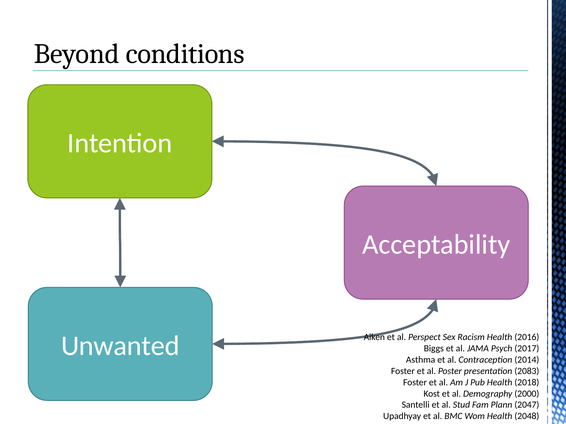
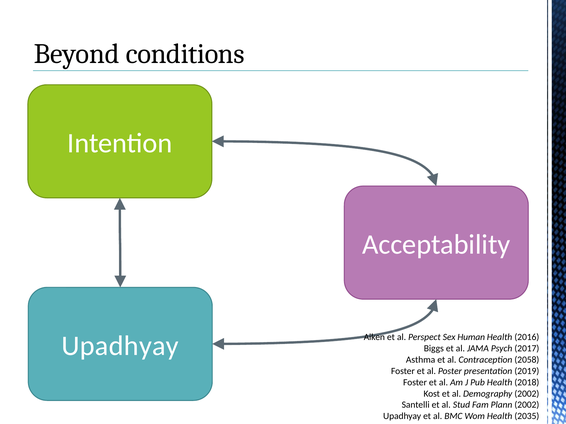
Racism: Racism -> Human
Unwanted at (120, 346): Unwanted -> Upadhyay
2014: 2014 -> 2058
2083: 2083 -> 2019
Demography 2000: 2000 -> 2002
Plann 2047: 2047 -> 2002
2048: 2048 -> 2035
